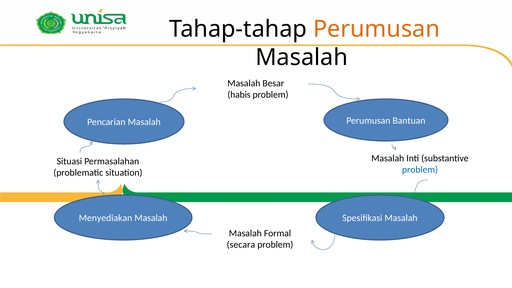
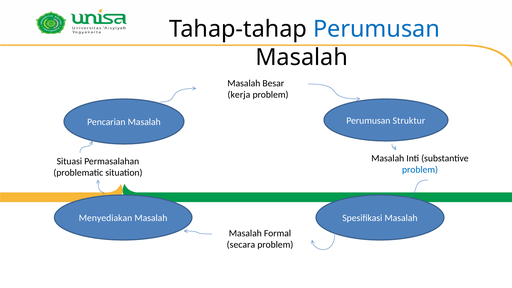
Perumusan at (376, 29) colour: orange -> blue
habis: habis -> kerja
Bantuan: Bantuan -> Struktur
